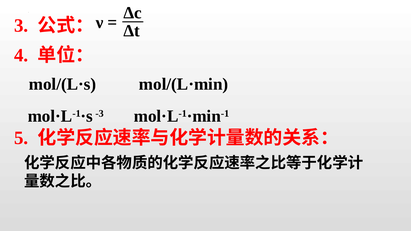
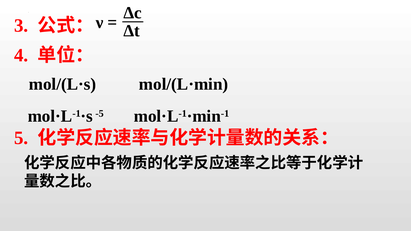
-3: -3 -> -5
